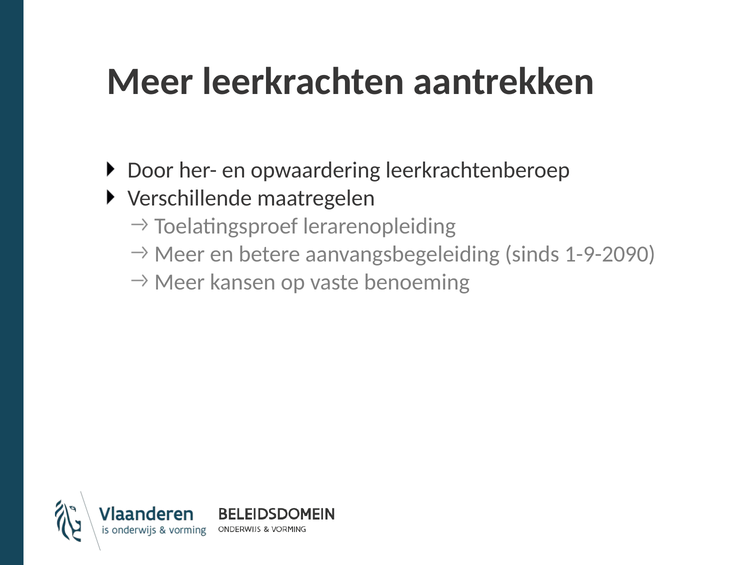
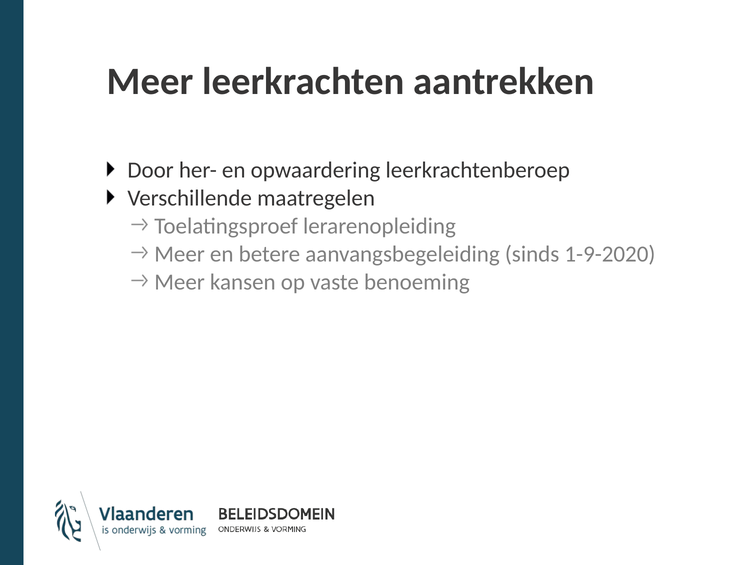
1-9-2090: 1-9-2090 -> 1-9-2020
